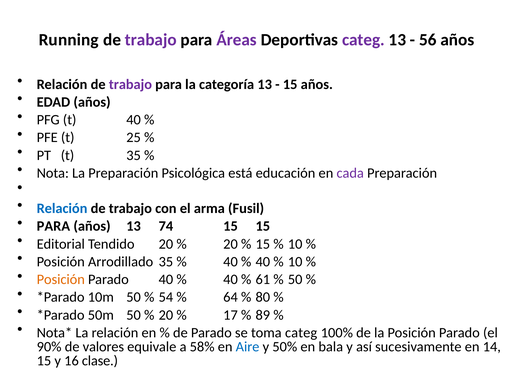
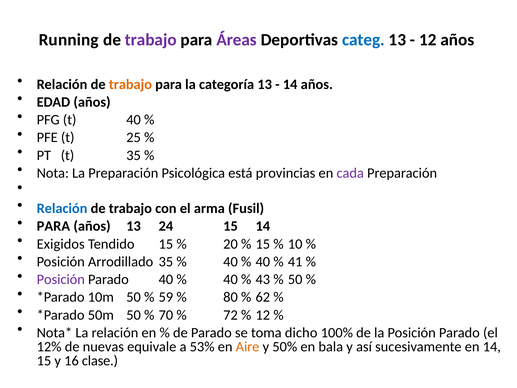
categ at (363, 40) colour: purple -> blue
56 at (428, 40): 56 -> 12
trabajo at (130, 84) colour: purple -> orange
15 at (290, 84): 15 -> 14
educación: educación -> provincias
74: 74 -> 24
15 15: 15 -> 14
Editorial: Editorial -> Exigidos
Tendido 20: 20 -> 15
10 at (295, 262): 10 -> 41
Posición at (61, 279) colour: orange -> purple
61: 61 -> 43
54: 54 -> 59
64: 64 -> 80
80: 80 -> 62
20 at (166, 315): 20 -> 70
17: 17 -> 72
89 at (263, 315): 89 -> 12
toma categ: categ -> dicho
90%: 90% -> 12%
valores: valores -> nuevas
58%: 58% -> 53%
Aire colour: blue -> orange
